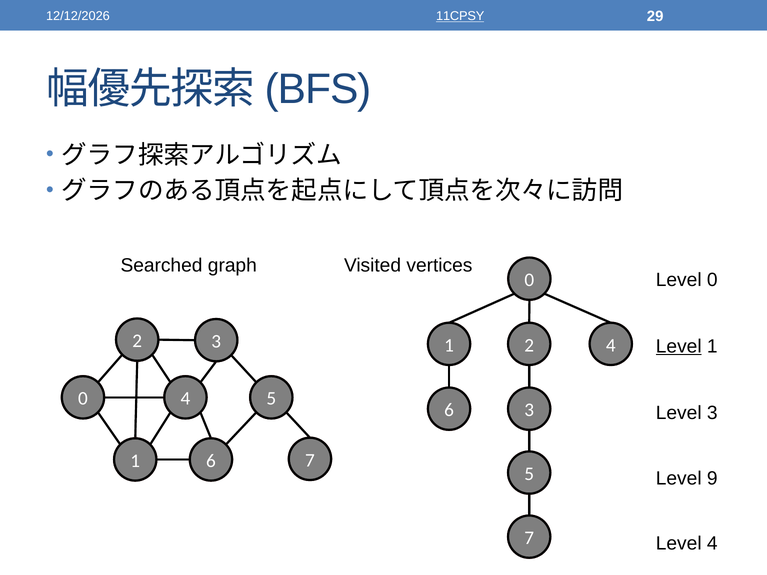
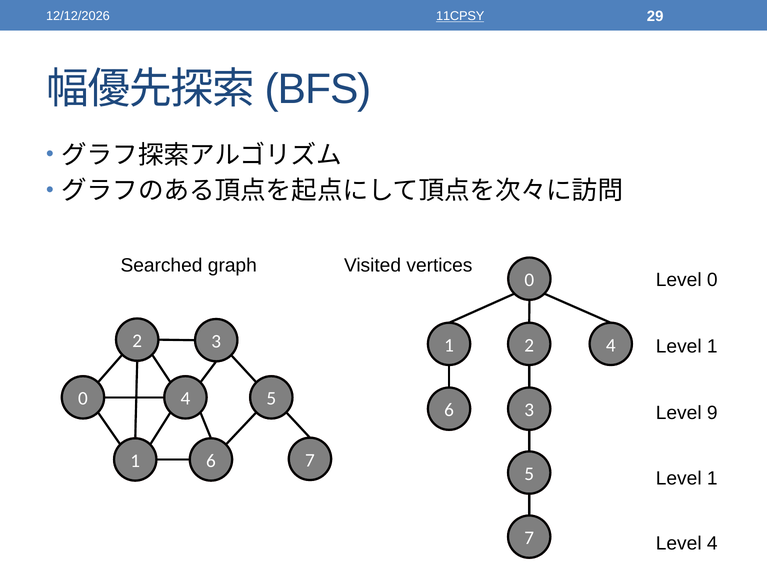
Level at (679, 347) underline: present -> none
Level 3: 3 -> 9
9 at (712, 478): 9 -> 1
